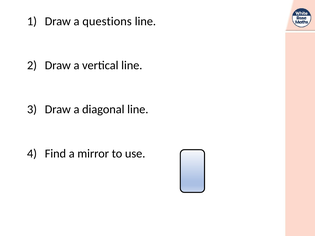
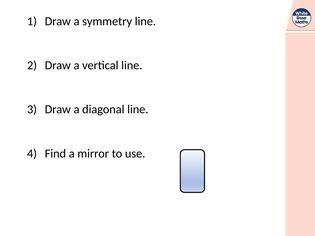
questions: questions -> symmetry
